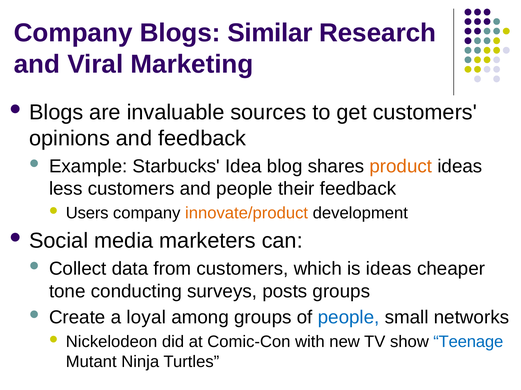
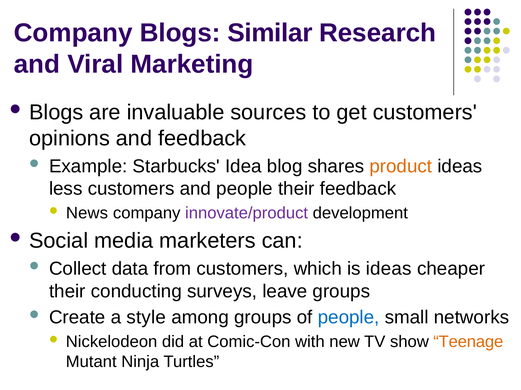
Users: Users -> News
innovate/product colour: orange -> purple
tone at (67, 292): tone -> their
posts: posts -> leave
loyal: loyal -> style
Teenage colour: blue -> orange
